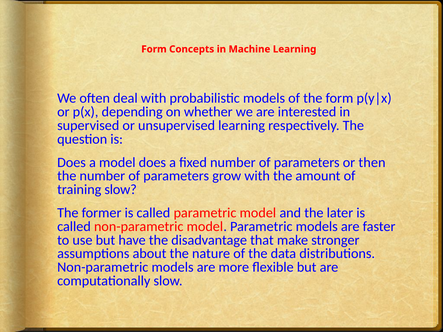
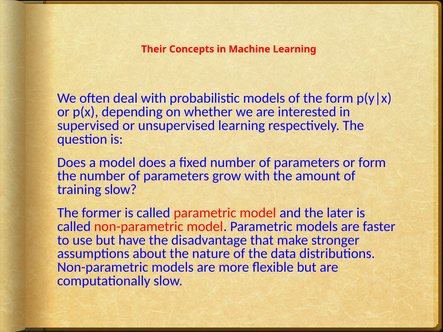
Form at (154, 49): Form -> Their
or then: then -> form
